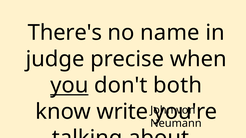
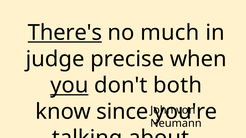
There's underline: none -> present
name: name -> much
write: write -> since
